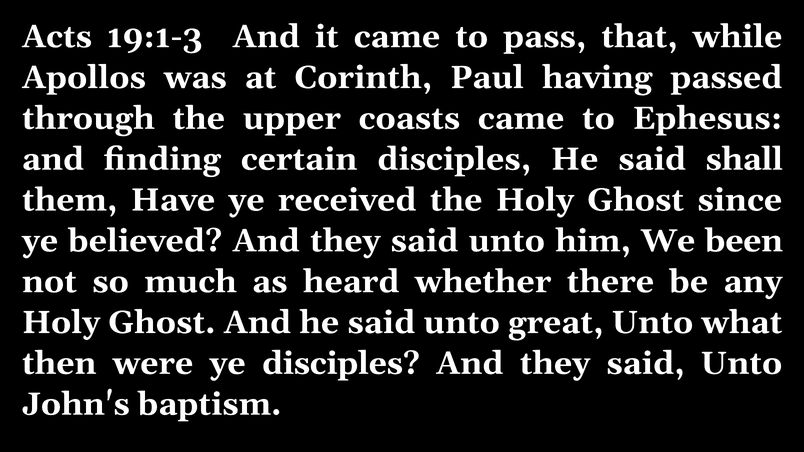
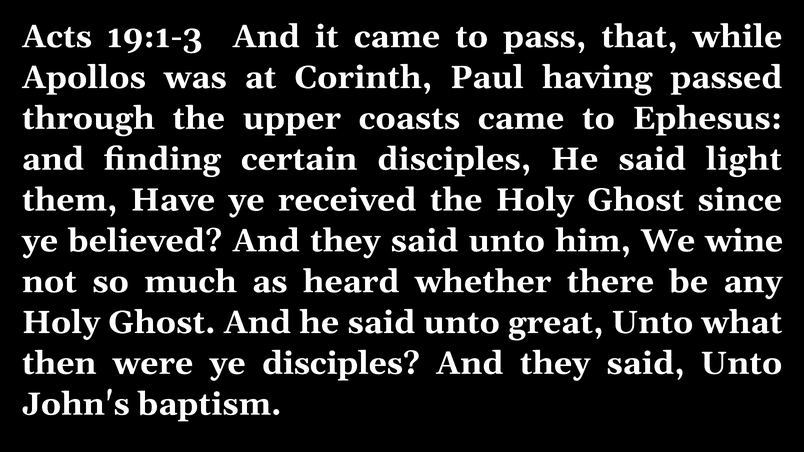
shall: shall -> light
been: been -> wine
